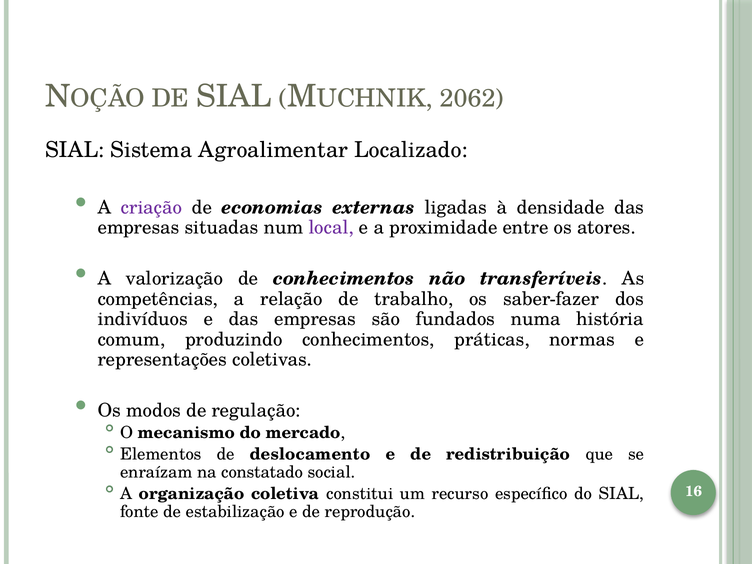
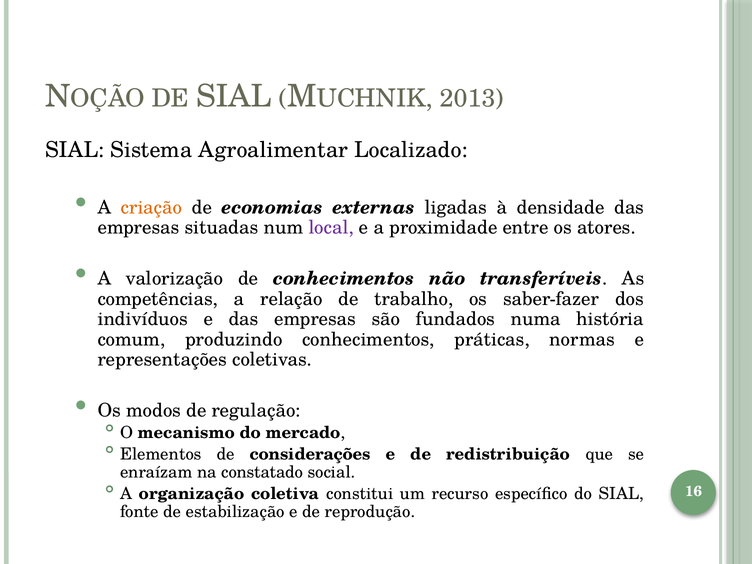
2062: 2062 -> 2013
criação colour: purple -> orange
deslocamento: deslocamento -> considerações
